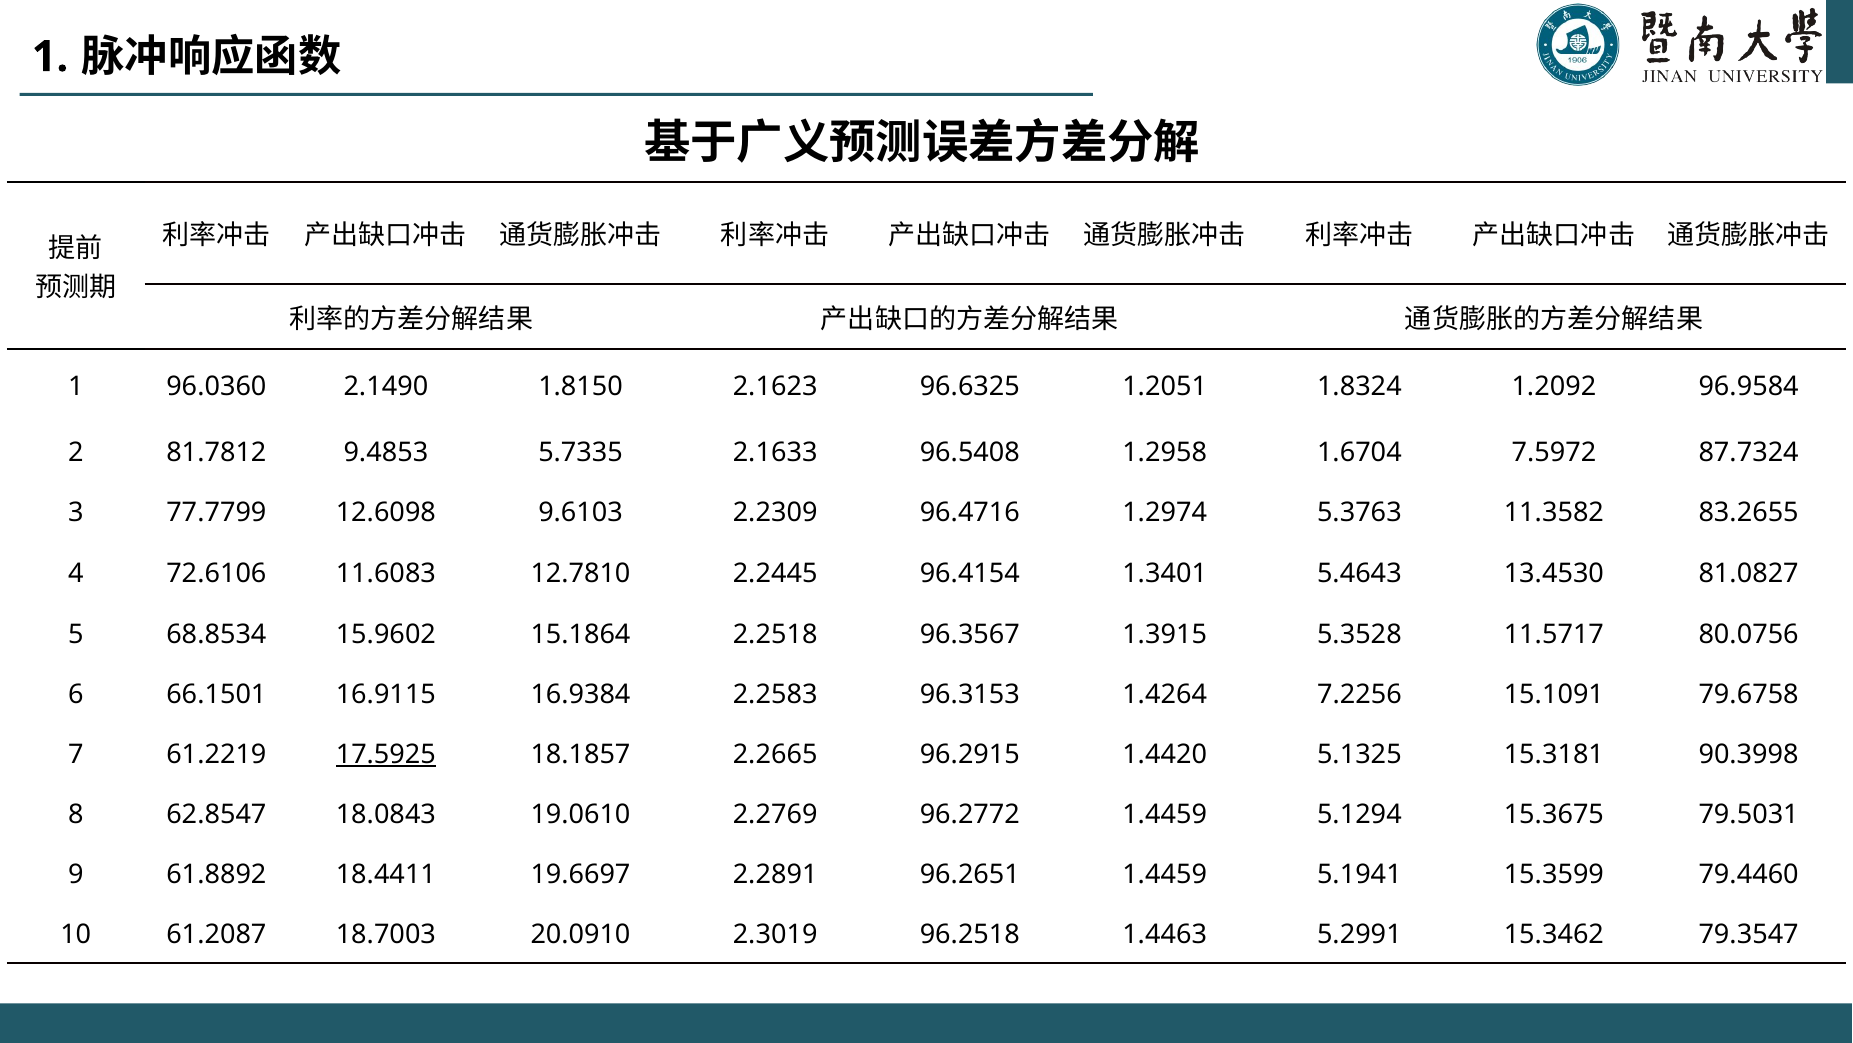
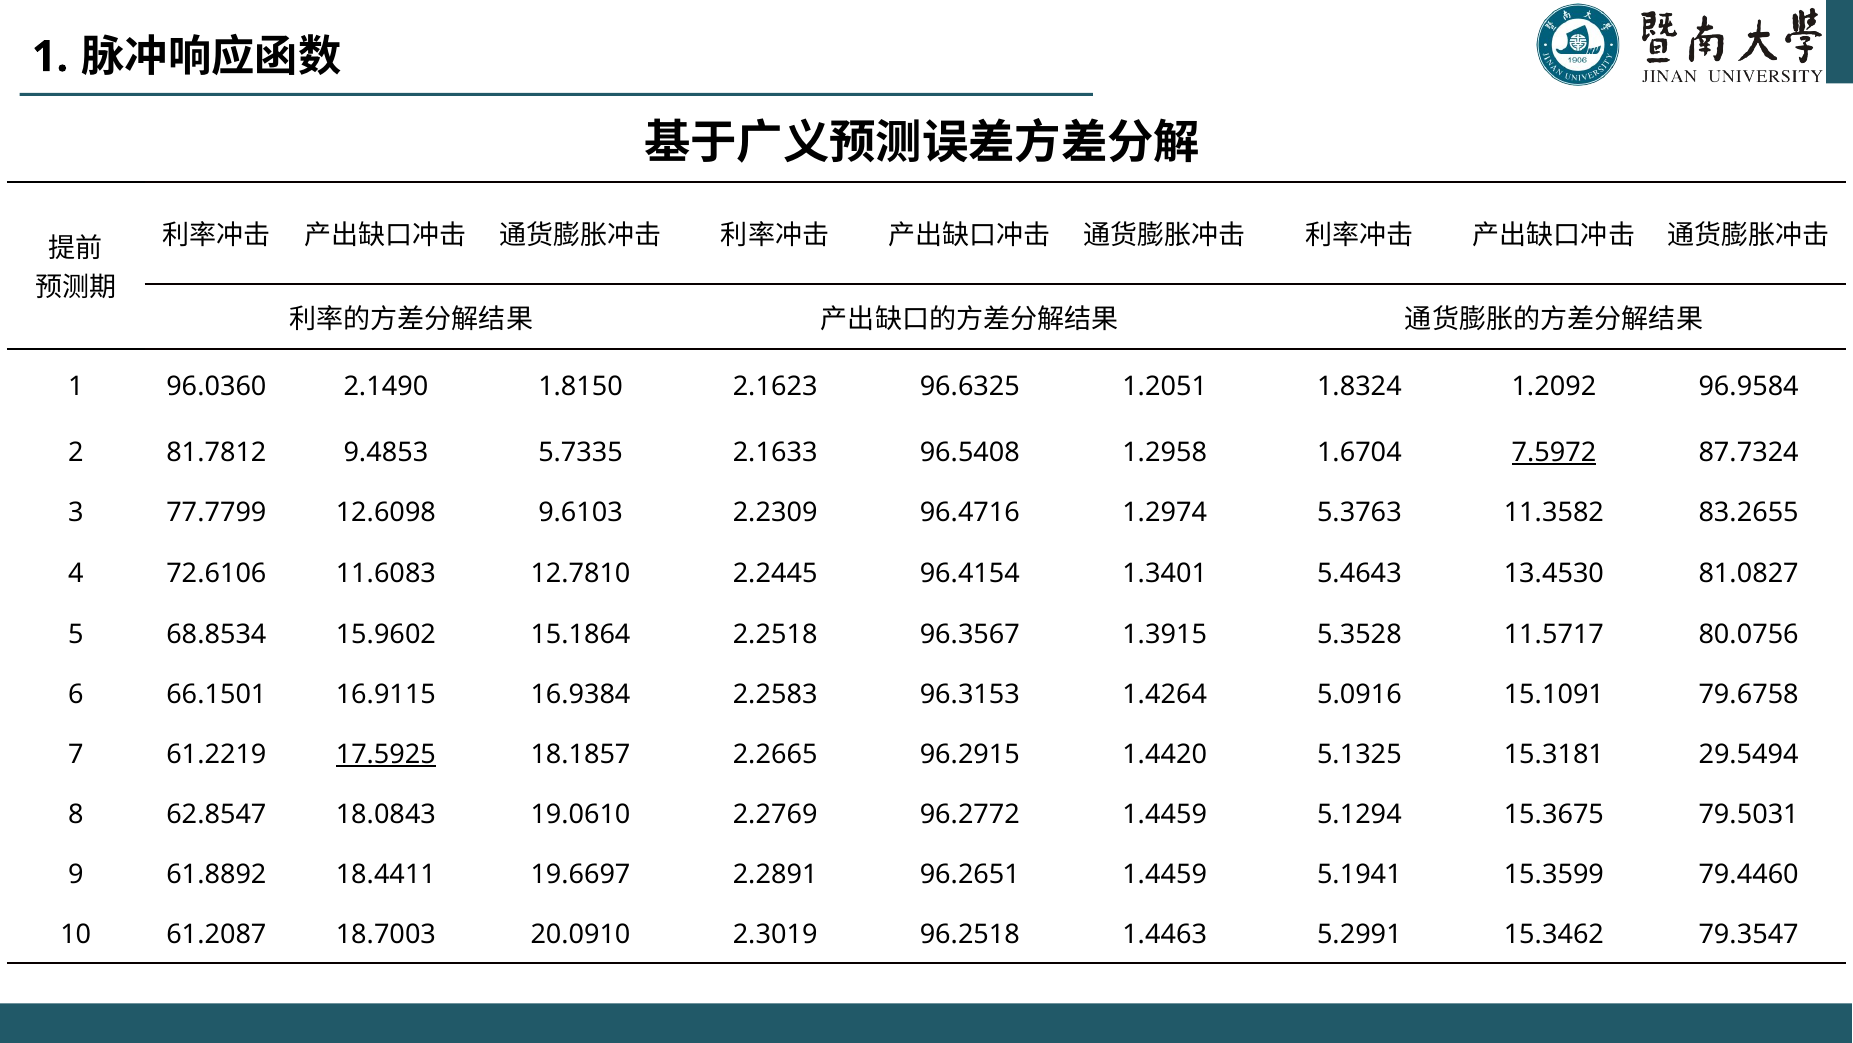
7.5972 underline: none -> present
7.2256: 7.2256 -> 5.0916
90.3998: 90.3998 -> 29.5494
